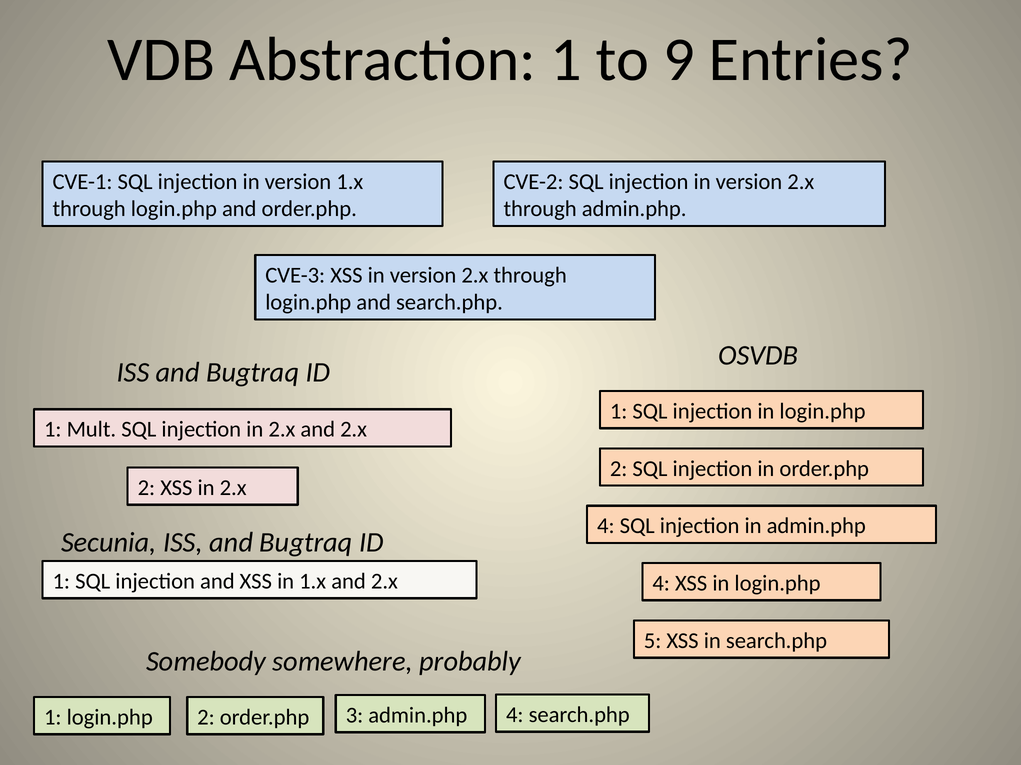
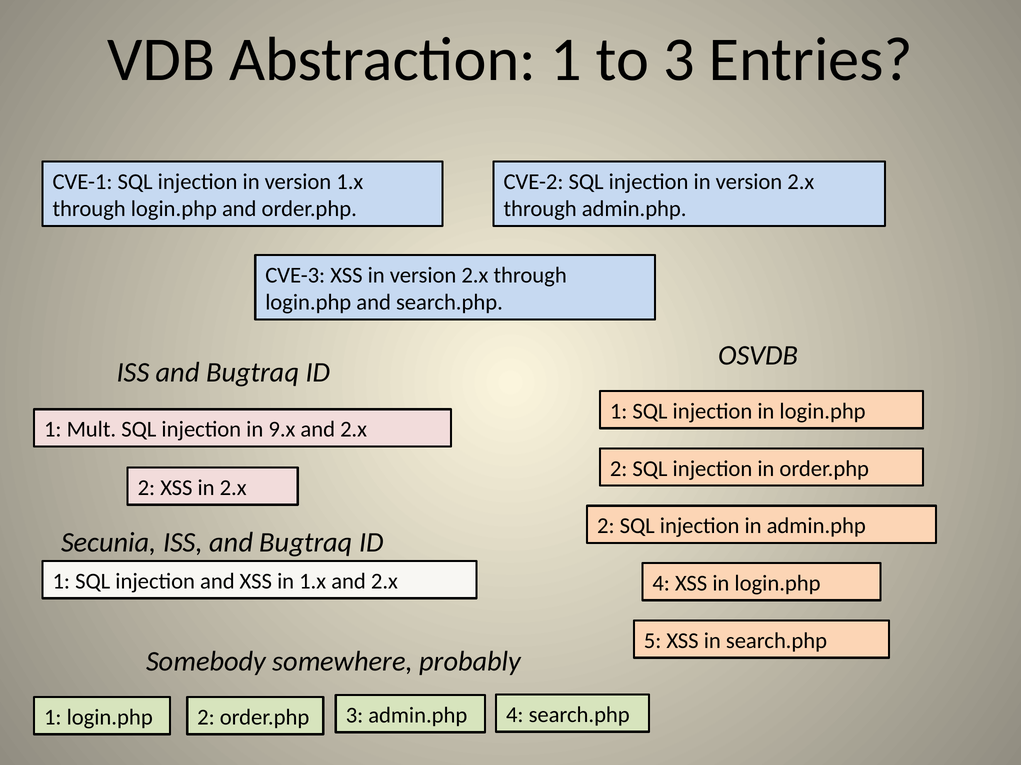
to 9: 9 -> 3
injection in 2.x: 2.x -> 9.x
4 at (606, 526): 4 -> 2
